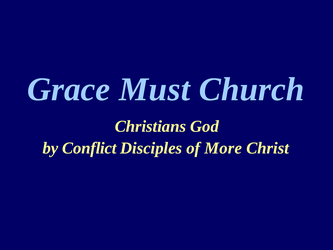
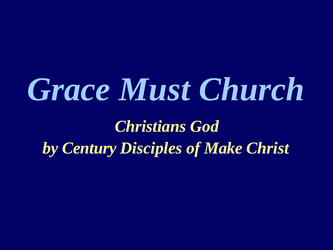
Conflict: Conflict -> Century
More: More -> Make
